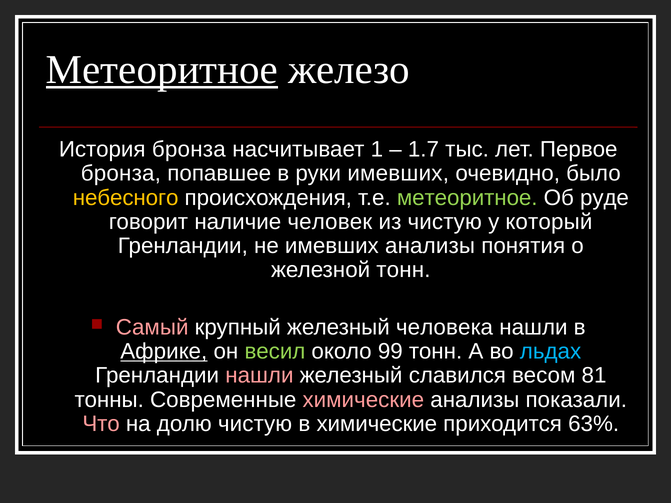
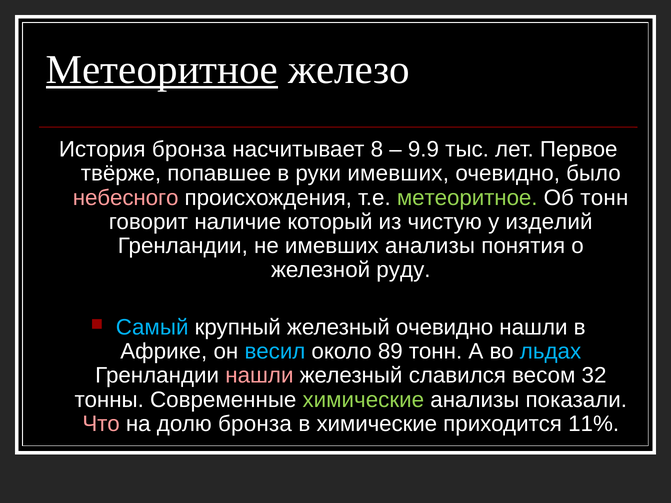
1: 1 -> 8
1.7: 1.7 -> 9.9
бронза at (121, 174): бронза -> твёрже
небесного colour: yellow -> pink
Об руде: руде -> тонн
человек: человек -> который
который: который -> изделий
железной тонн: тонн -> руду
Самый colour: pink -> light blue
железный человека: человека -> очевидно
Африке underline: present -> none
весил colour: light green -> light blue
99: 99 -> 89
81: 81 -> 32
химические at (363, 400) colour: pink -> light green
долю чистую: чистую -> бронза
63%: 63% -> 11%
